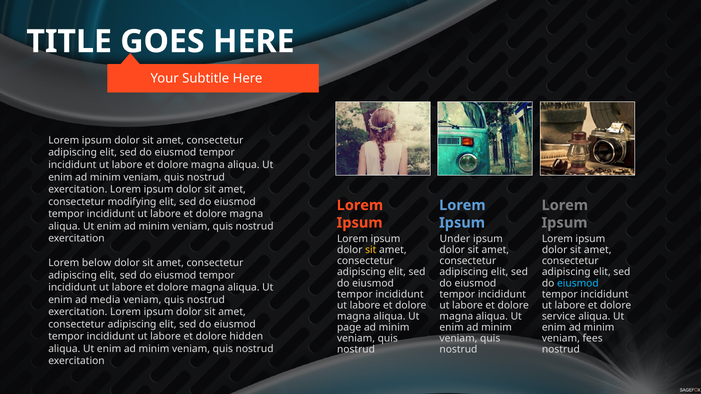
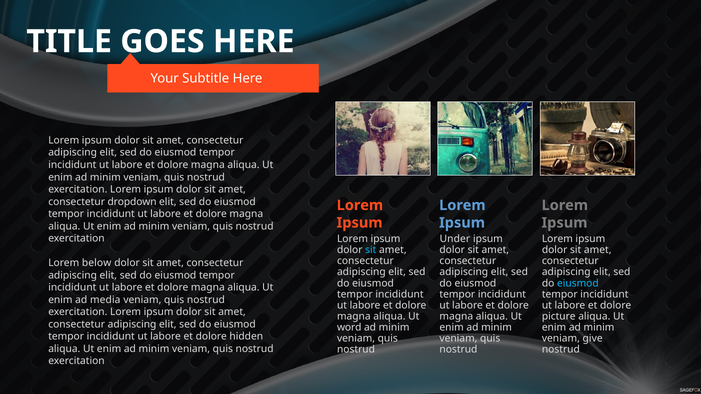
modifying: modifying -> dropdown
sit at (371, 250) colour: yellow -> light blue
service: service -> picture
page: page -> word
fees: fees -> give
